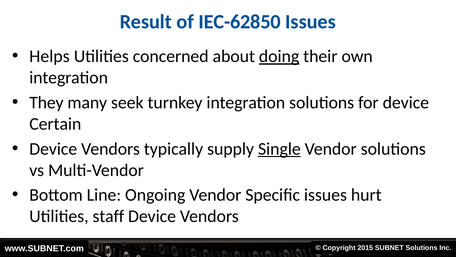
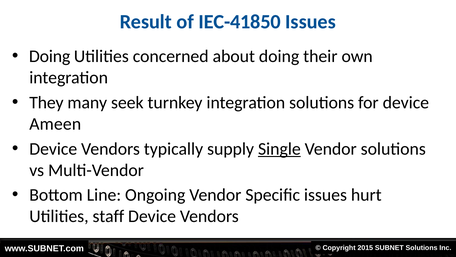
IEC-62850: IEC-62850 -> IEC-41850
Helps at (49, 56): Helps -> Doing
doing at (279, 56) underline: present -> none
Certain: Certain -> Ameen
